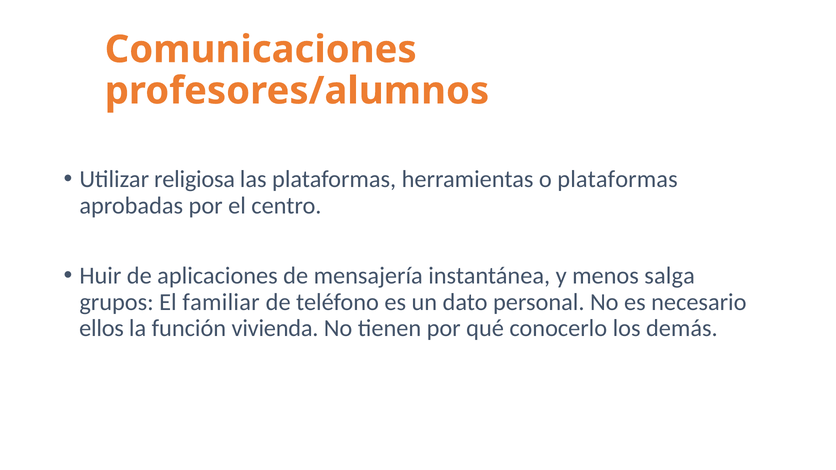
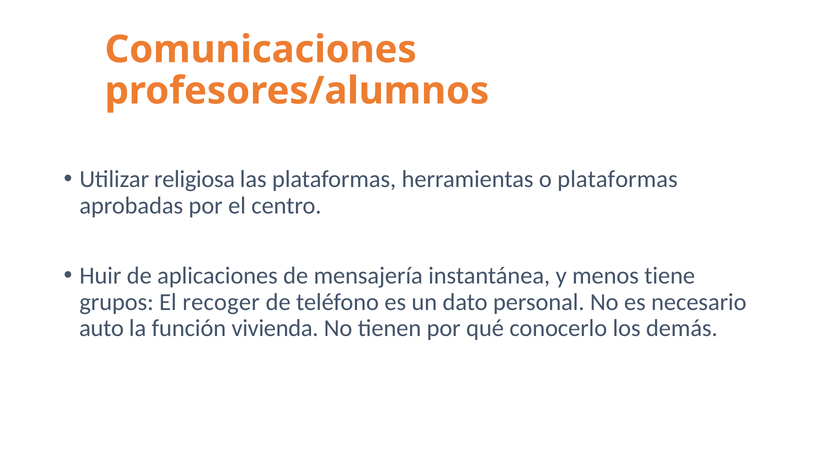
salga: salga -> tiene
familiar: familiar -> recoger
ellos: ellos -> auto
